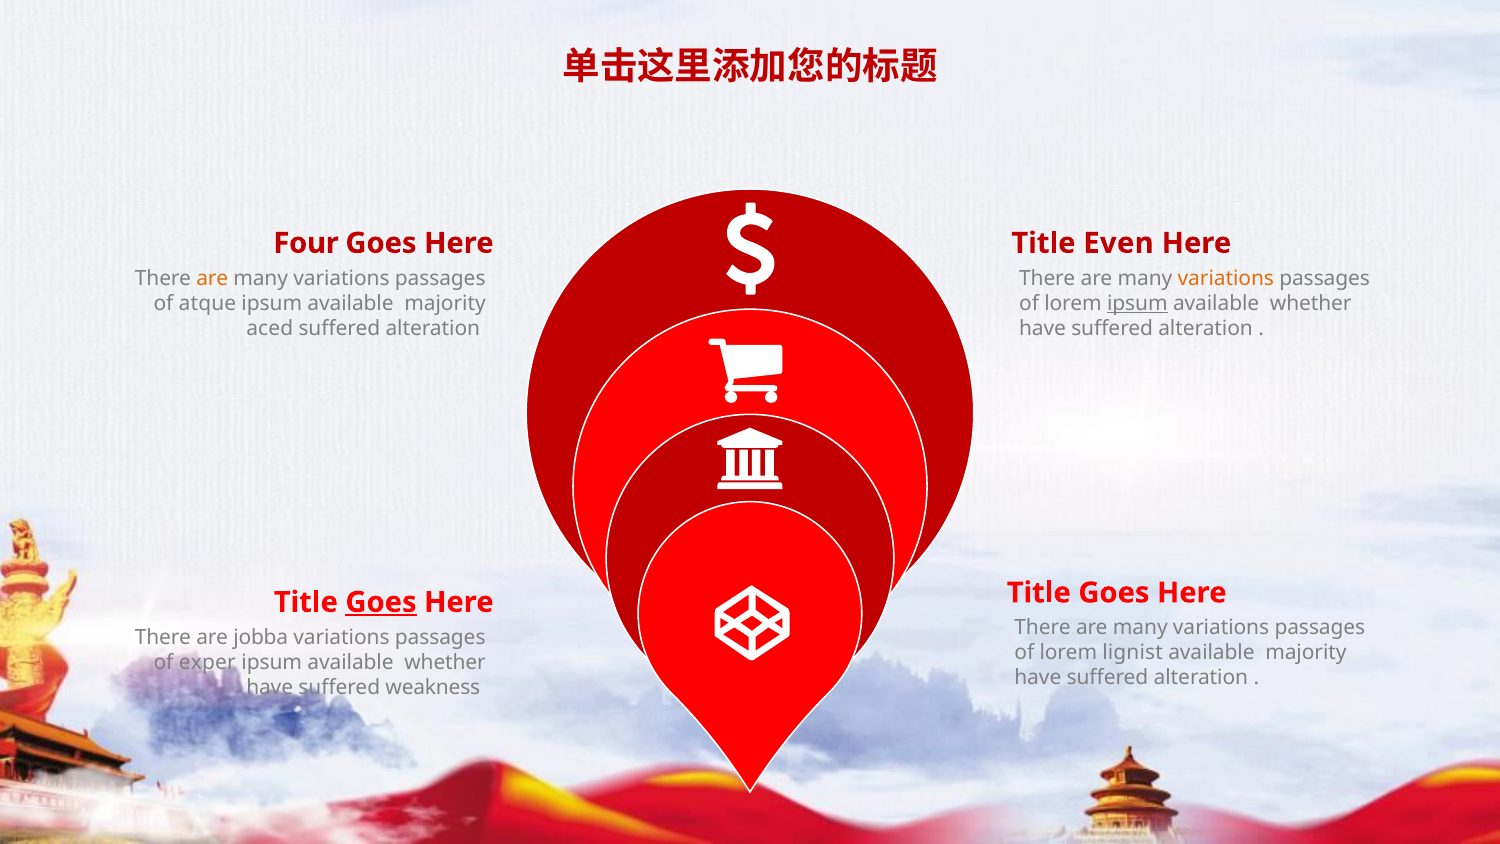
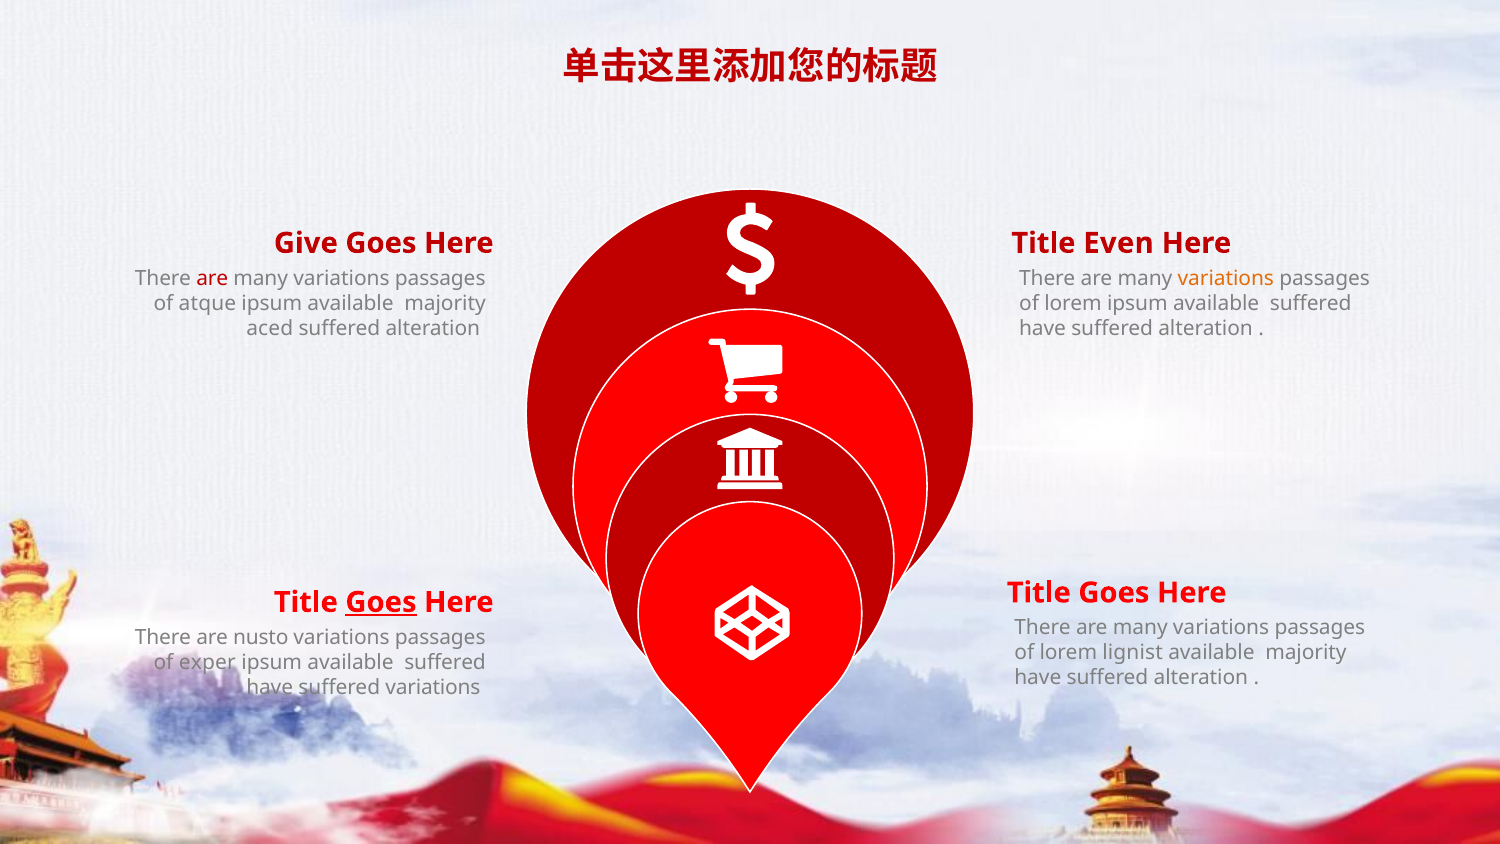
Four: Four -> Give
are at (212, 278) colour: orange -> red
ipsum at (1137, 303) underline: present -> none
whether at (1311, 303): whether -> suffered
jobba: jobba -> nusto
whether at (445, 662): whether -> suffered
suffered weakness: weakness -> variations
